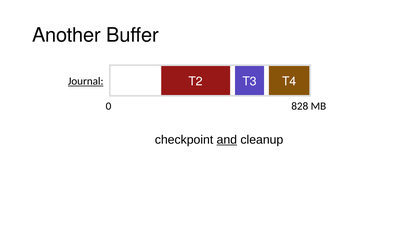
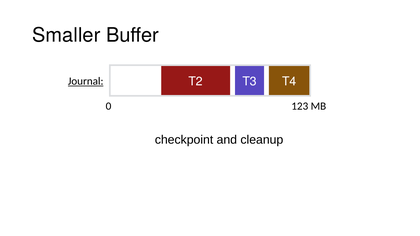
Another: Another -> Smaller
828: 828 -> 123
and underline: present -> none
